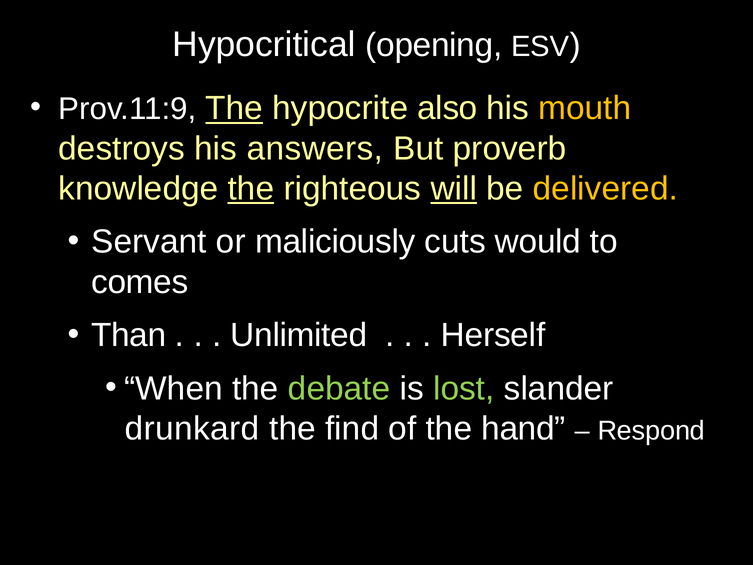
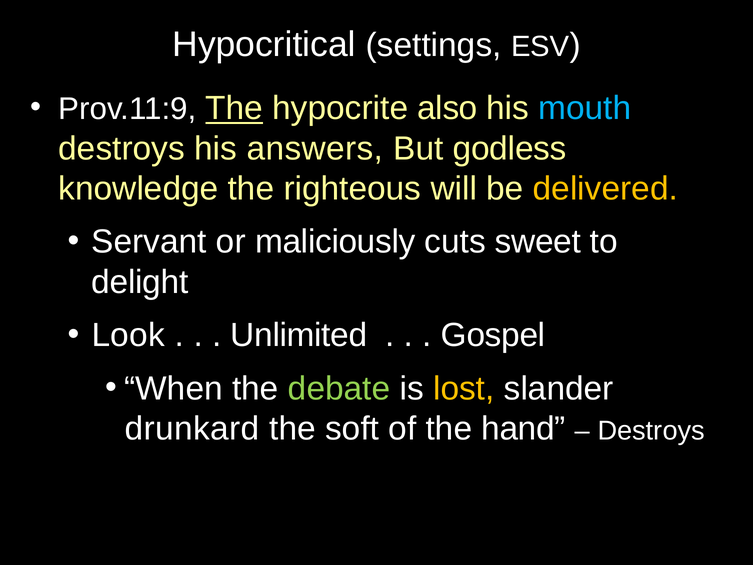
opening: opening -> settings
mouth colour: yellow -> light blue
proverb: proverb -> godless
the at (251, 189) underline: present -> none
will underline: present -> none
would: would -> sweet
comes: comes -> delight
Than: Than -> Look
Herself: Herself -> Gospel
lost colour: light green -> yellow
find: find -> soft
Respond at (651, 431): Respond -> Destroys
